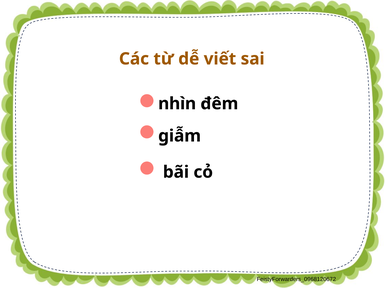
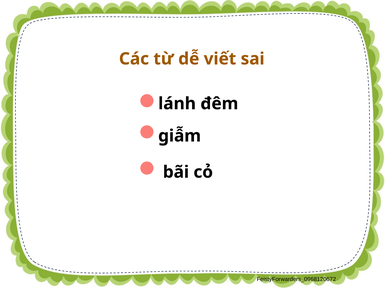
nhìn: nhìn -> lánh
